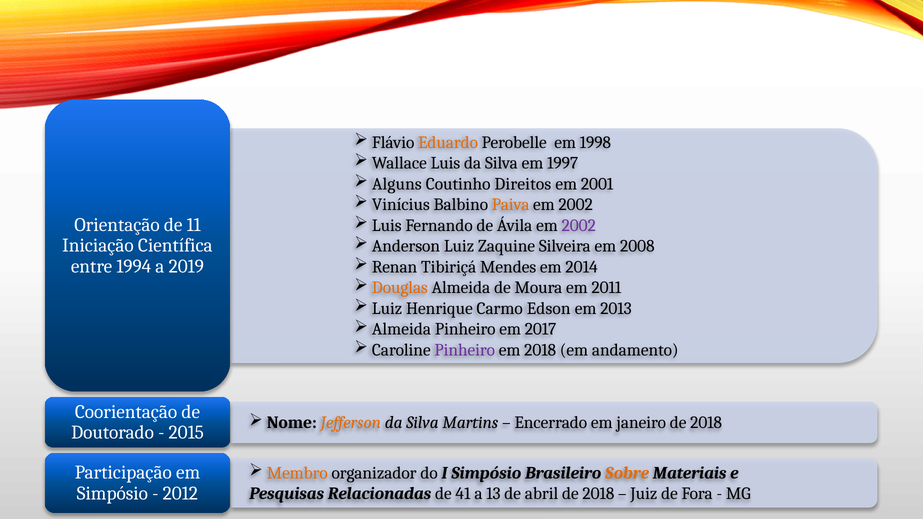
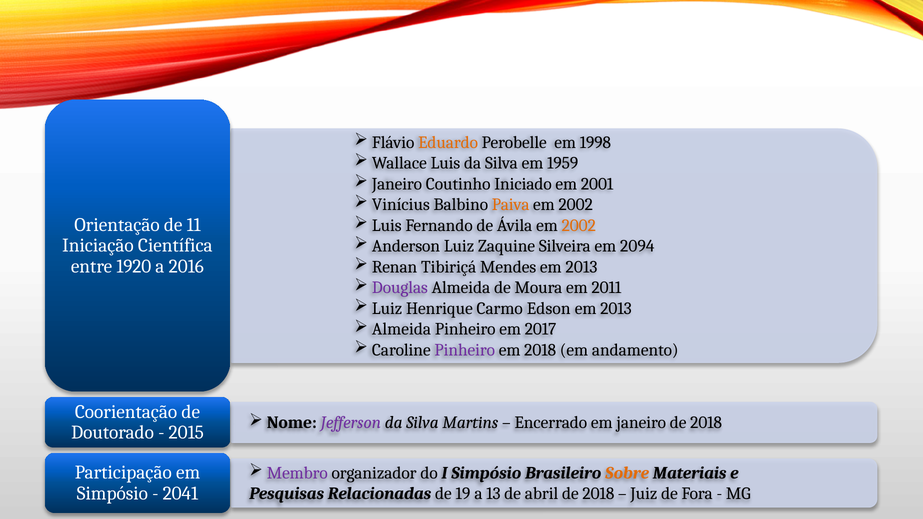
1997: 1997 -> 1959
Alguns at (397, 184): Alguns -> Janeiro
Direitos: Direitos -> Iniciado
2002 at (579, 225) colour: purple -> orange
2008: 2008 -> 2094
Mendes em 2014: 2014 -> 2013
1994: 1994 -> 1920
2019: 2019 -> 2016
Douglas colour: orange -> purple
Jefferson colour: orange -> purple
Membro colour: orange -> purple
2012: 2012 -> 2041
41: 41 -> 19
